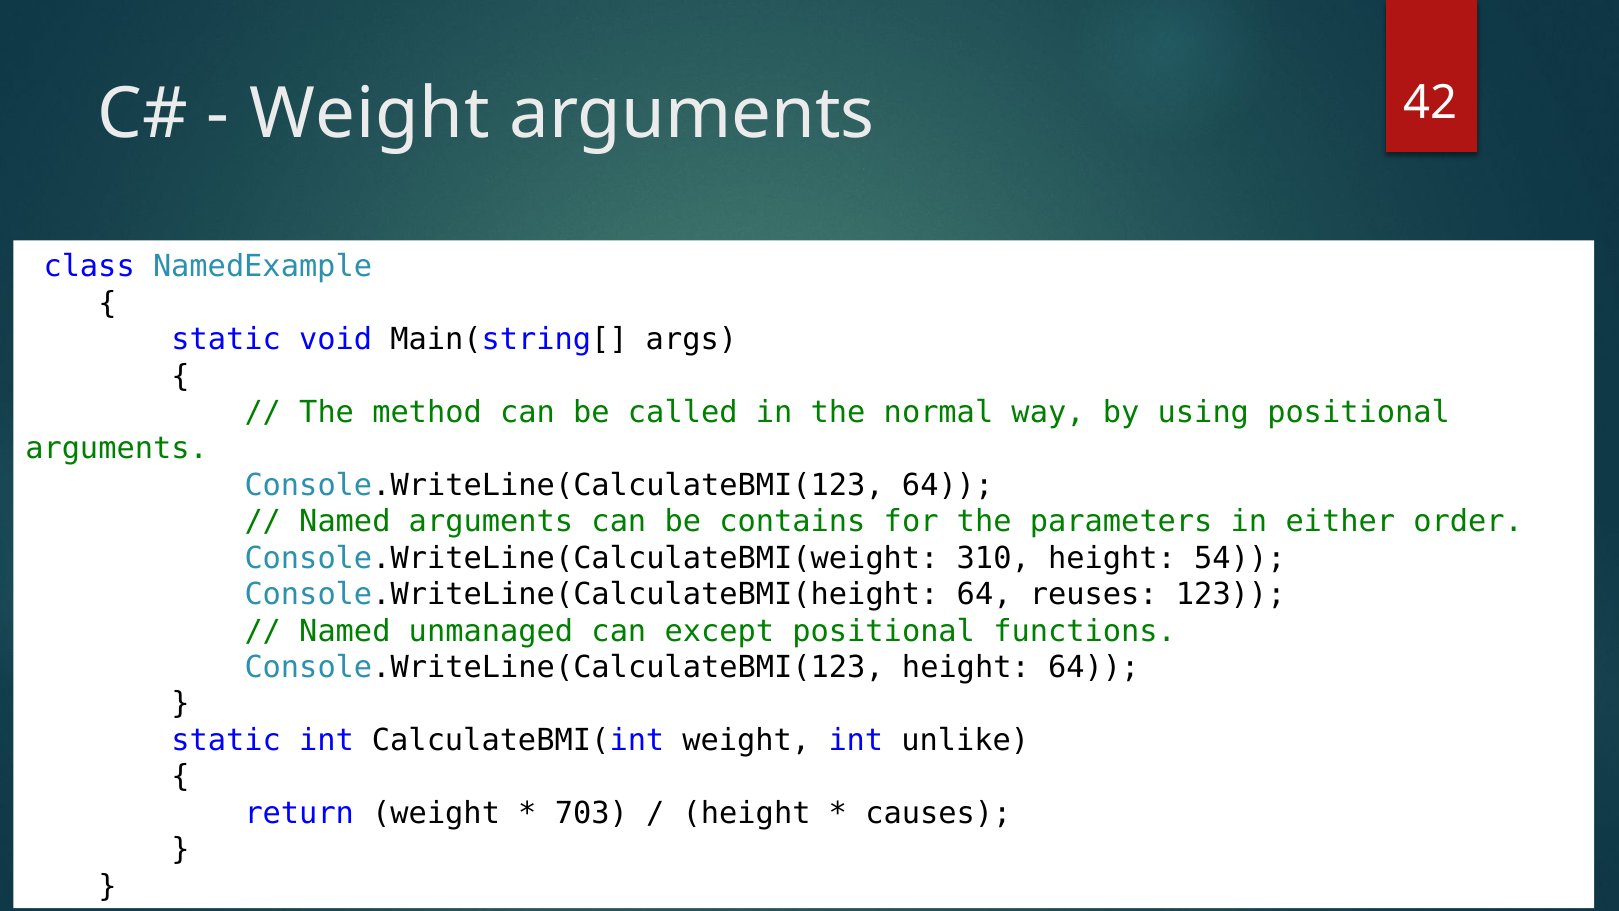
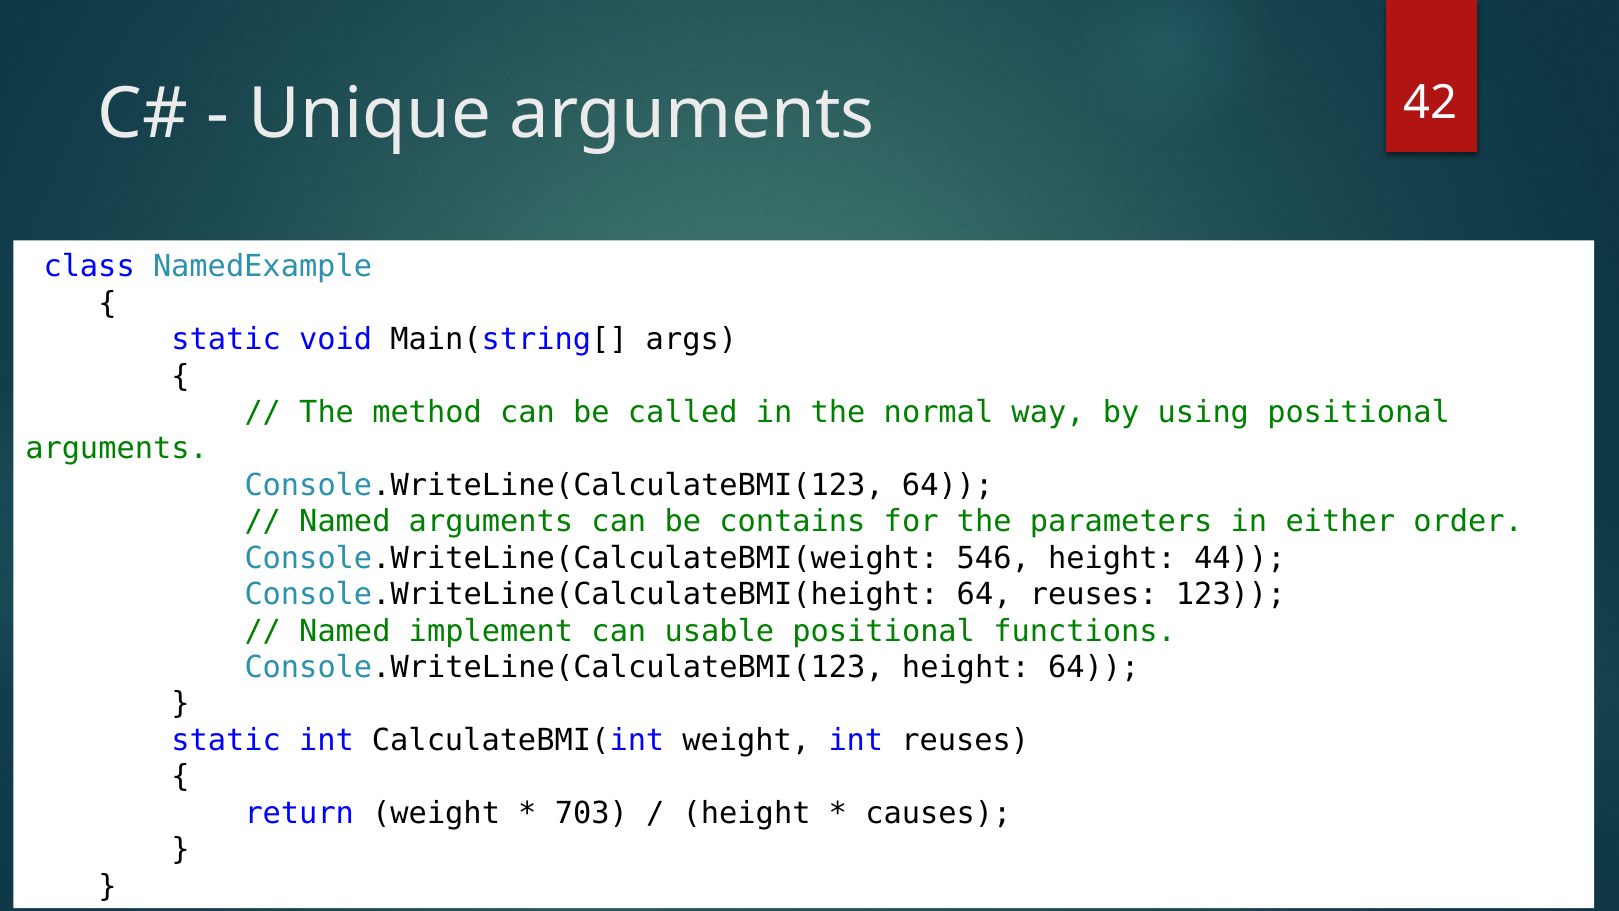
Weight at (369, 114): Weight -> Unique
310: 310 -> 546
54: 54 -> 44
unmanaged: unmanaged -> implement
except: except -> usable
int unlike: unlike -> reuses
